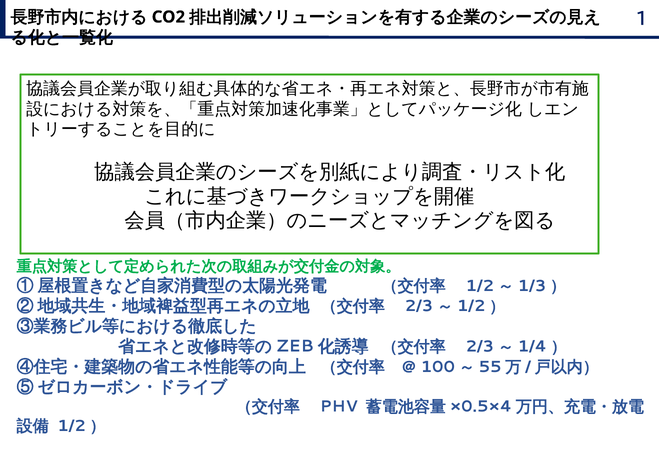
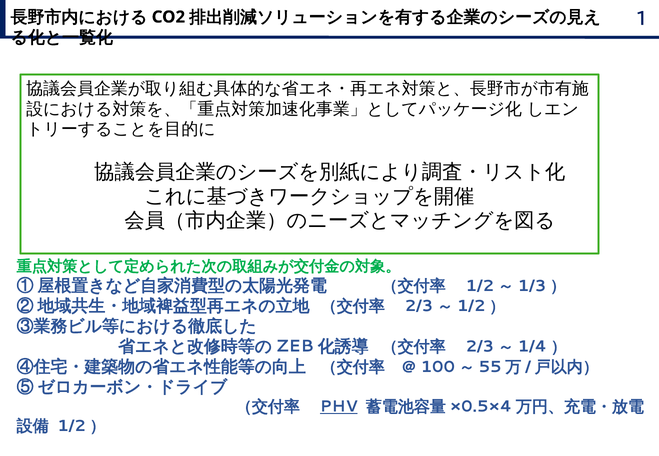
PHV underline: none -> present
